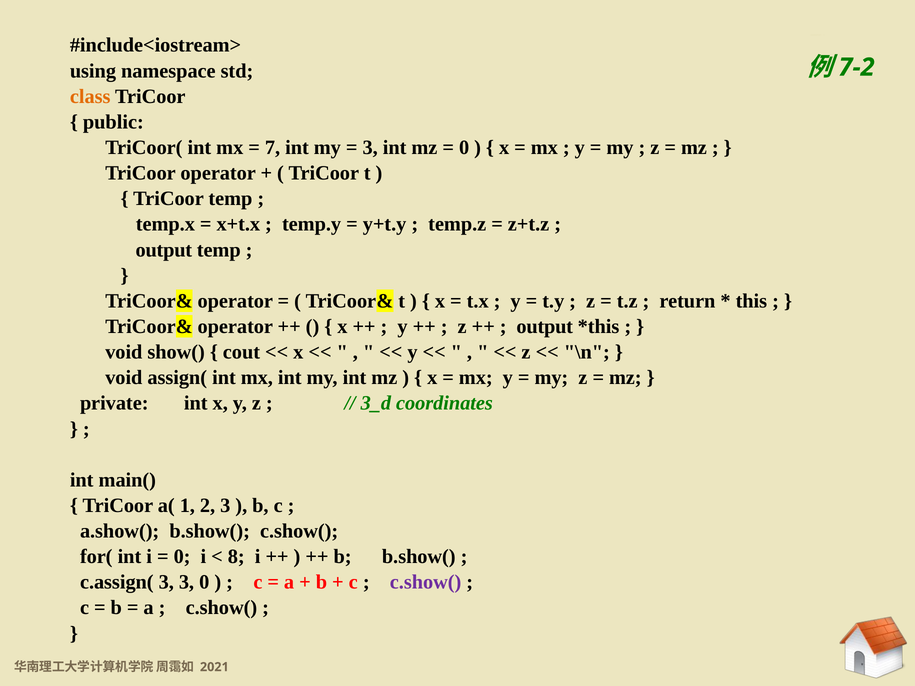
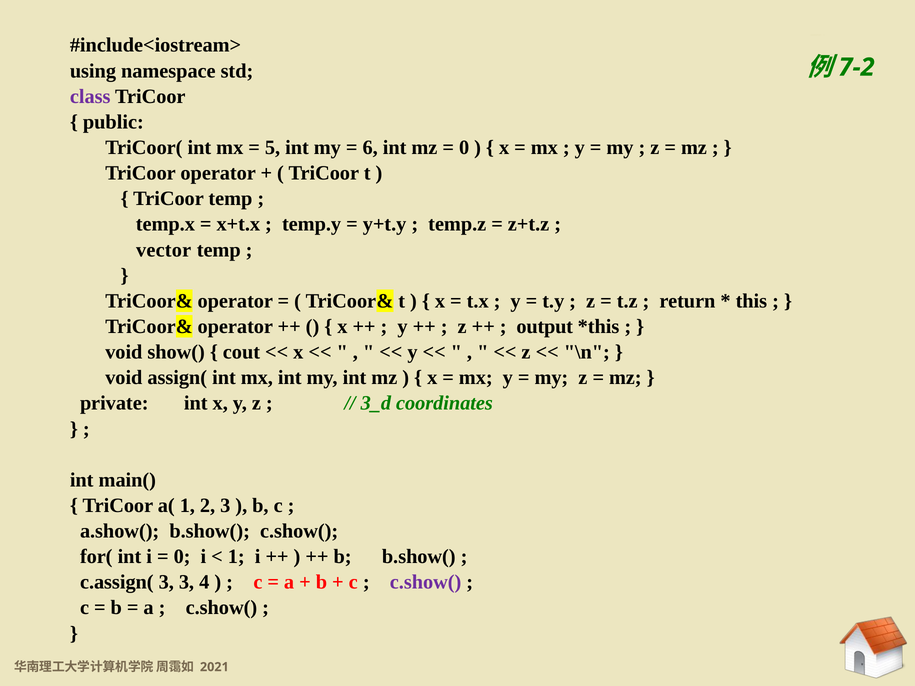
class colour: orange -> purple
7 at (273, 148): 7 -> 5
3 at (370, 148): 3 -> 6
output at (164, 250): output -> vector
8 at (236, 557): 8 -> 1
3 0: 0 -> 4
